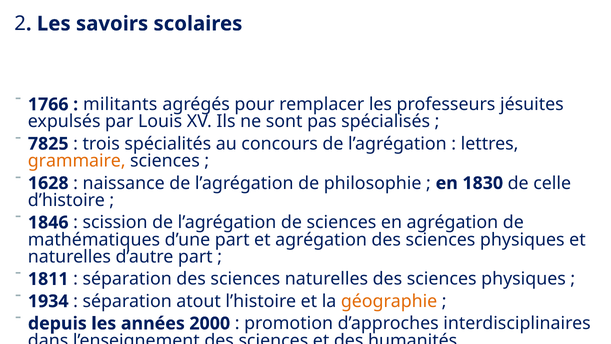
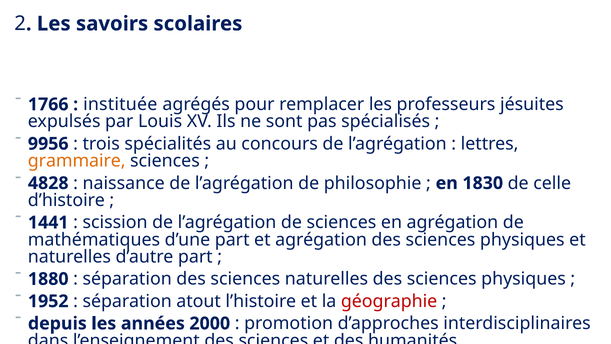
militants: militants -> instituée
7825: 7825 -> 9956
1628: 1628 -> 4828
1846: 1846 -> 1441
1811: 1811 -> 1880
1934: 1934 -> 1952
géographie colour: orange -> red
